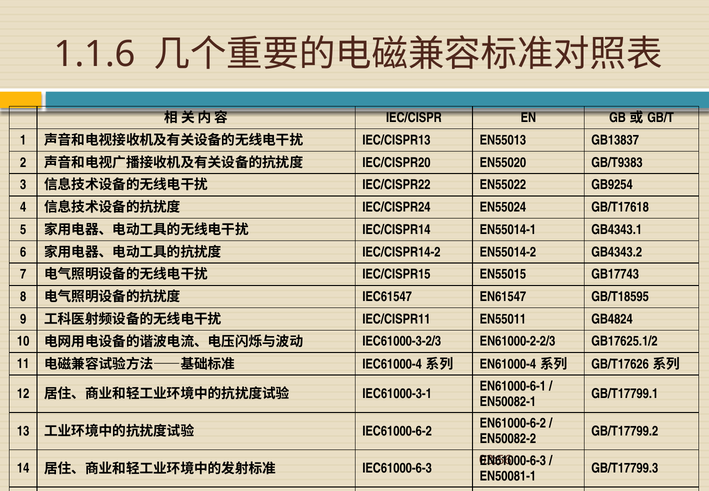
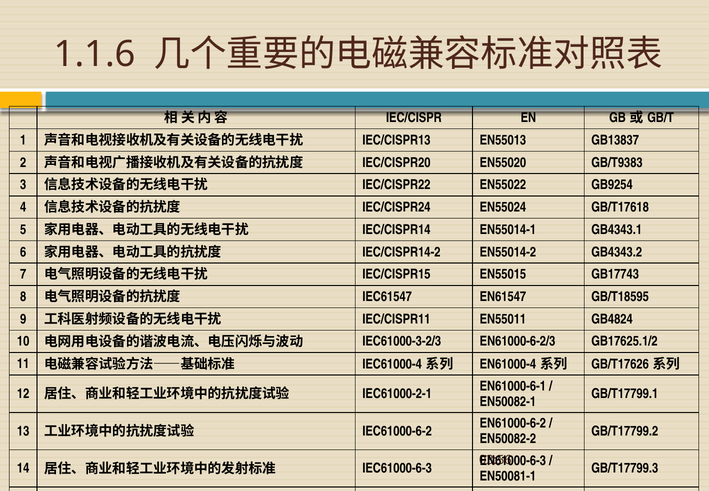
EN61000-2-2/3: EN61000-2-2/3 -> EN61000-6-2/3
IEC61000-3-1: IEC61000-3-1 -> IEC61000-2-1
